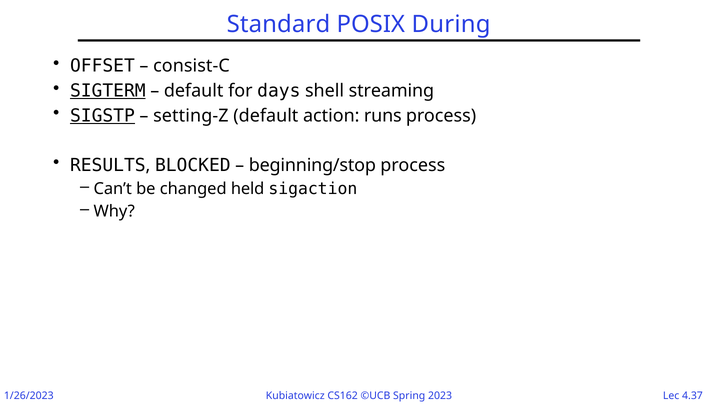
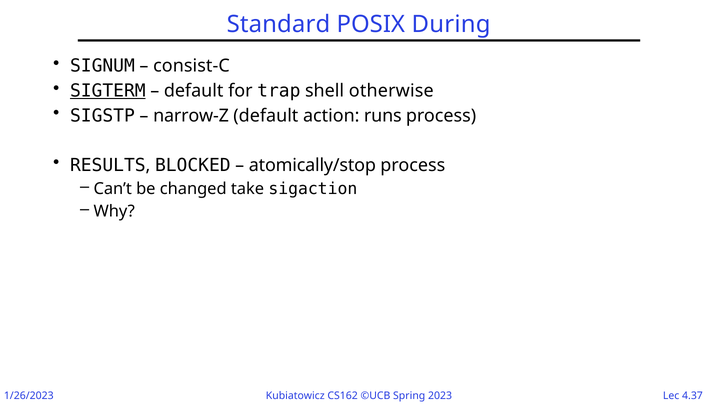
OFFSET: OFFSET -> SIGNUM
days: days -> trap
streaming: streaming -> otherwise
SIGSTP underline: present -> none
setting-Z: setting-Z -> narrow-Z
beginning/stop: beginning/stop -> atomically/stop
held: held -> take
